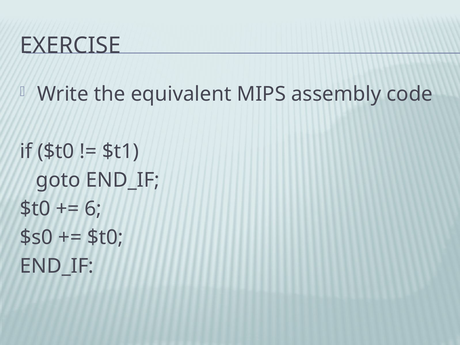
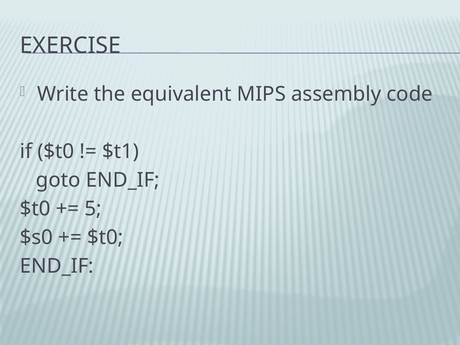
6: 6 -> 5
